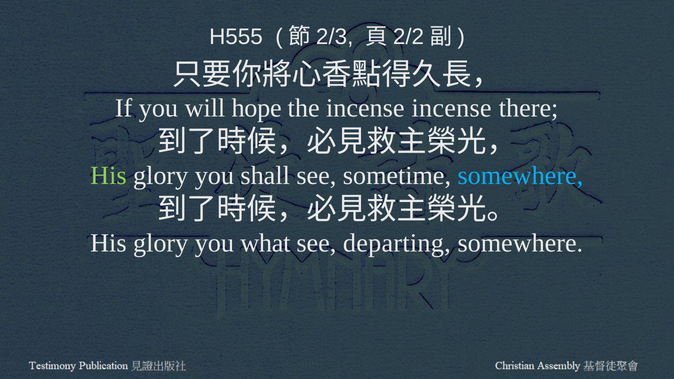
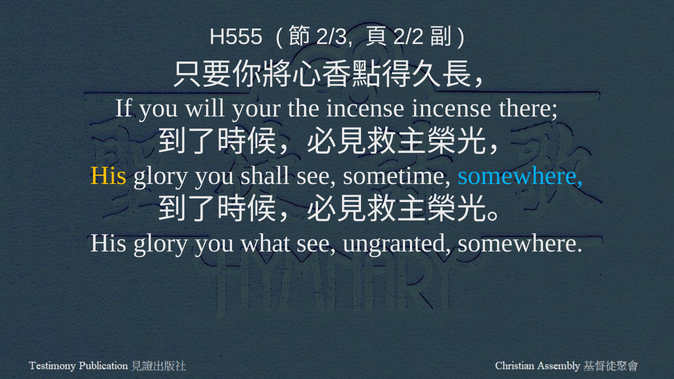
hope: hope -> your
His at (108, 176) colour: light green -> yellow
departing: departing -> ungranted
